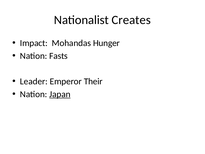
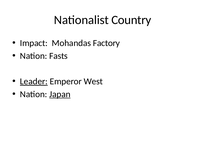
Creates: Creates -> Country
Hunger: Hunger -> Factory
Leader underline: none -> present
Their: Their -> West
